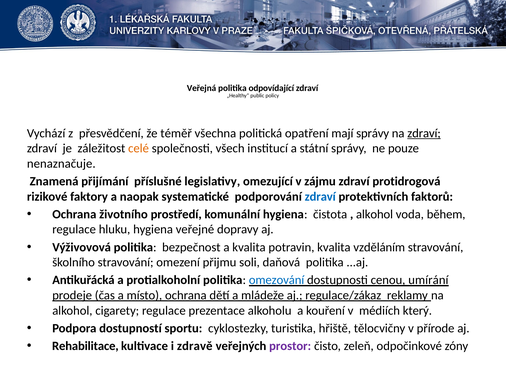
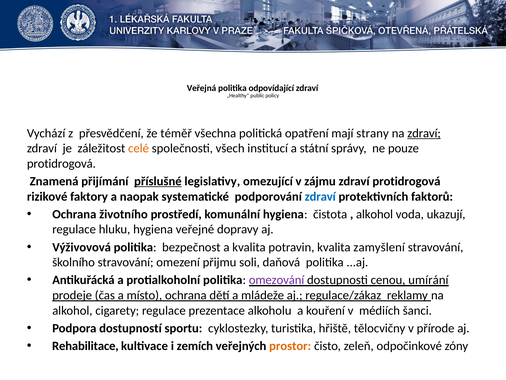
mají správy: správy -> strany
nenaznačuje at (61, 163): nenaznačuje -> protidrogová
příslušné underline: none -> present
během: během -> ukazují
vzděláním: vzděláním -> zamyšlení
omezování colour: blue -> purple
který: který -> šanci
zdravě: zdravě -> zemích
prostor colour: purple -> orange
